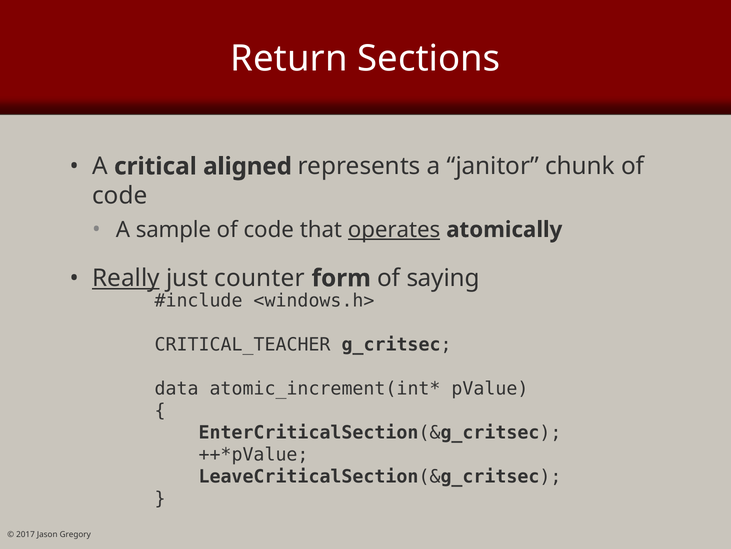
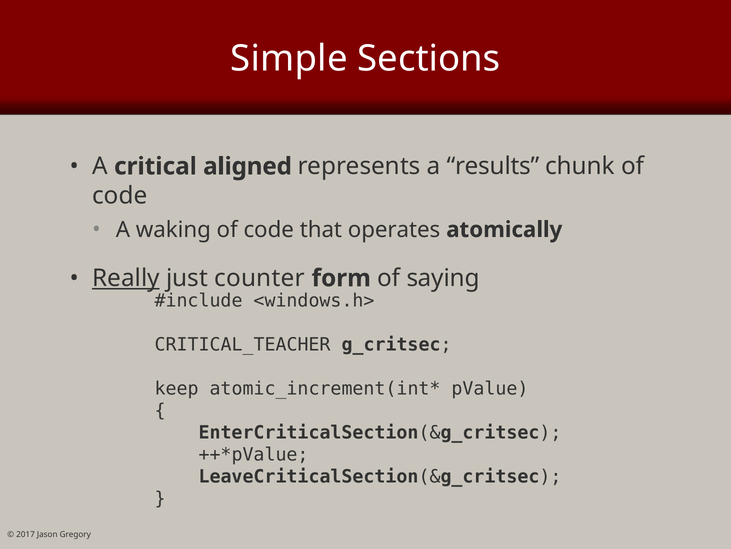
Return: Return -> Simple
janitor: janitor -> results
sample: sample -> waking
operates underline: present -> none
data: data -> keep
